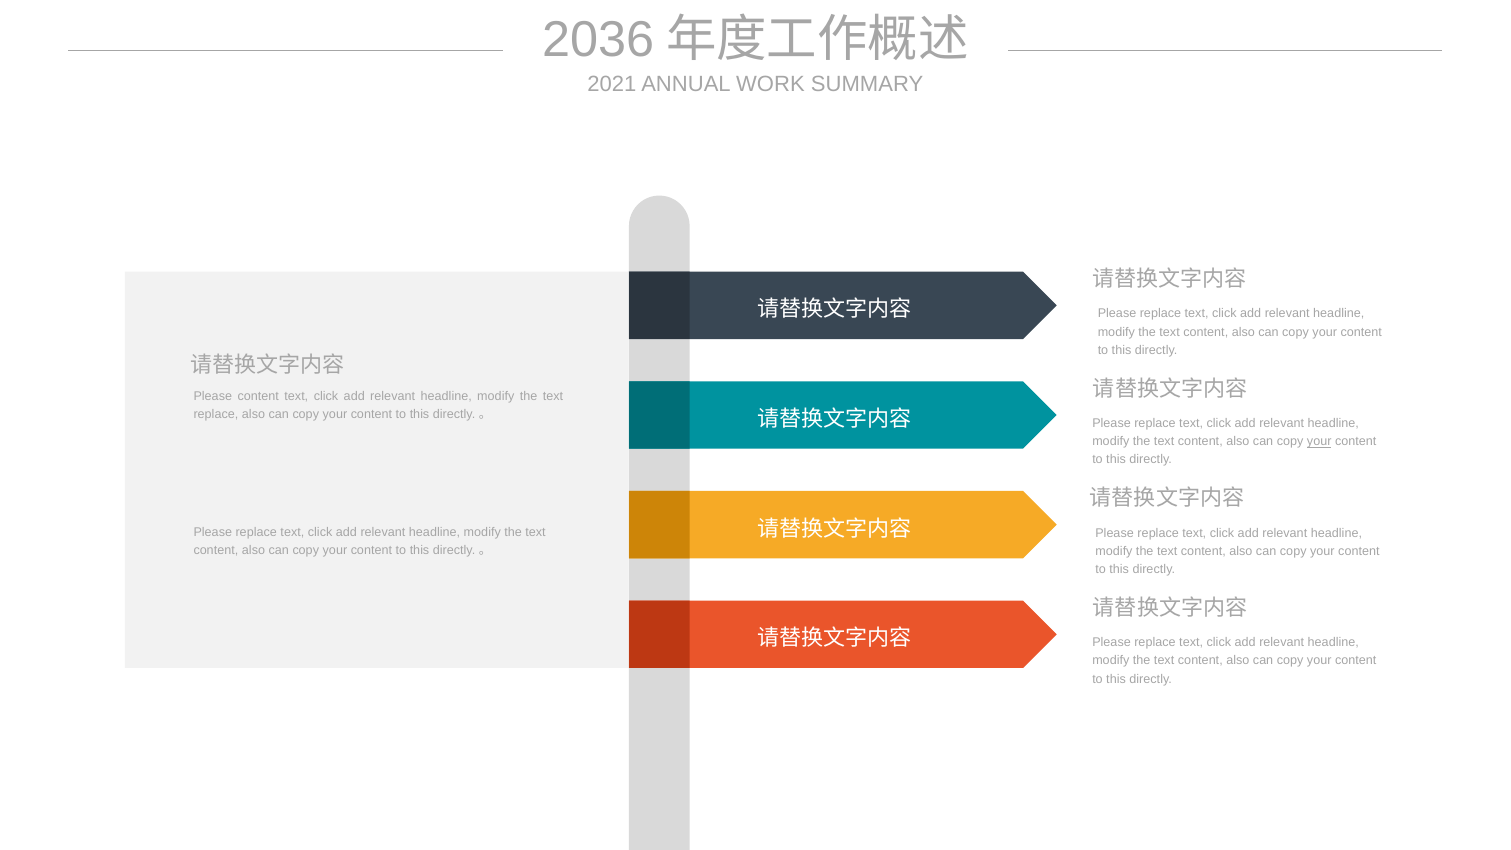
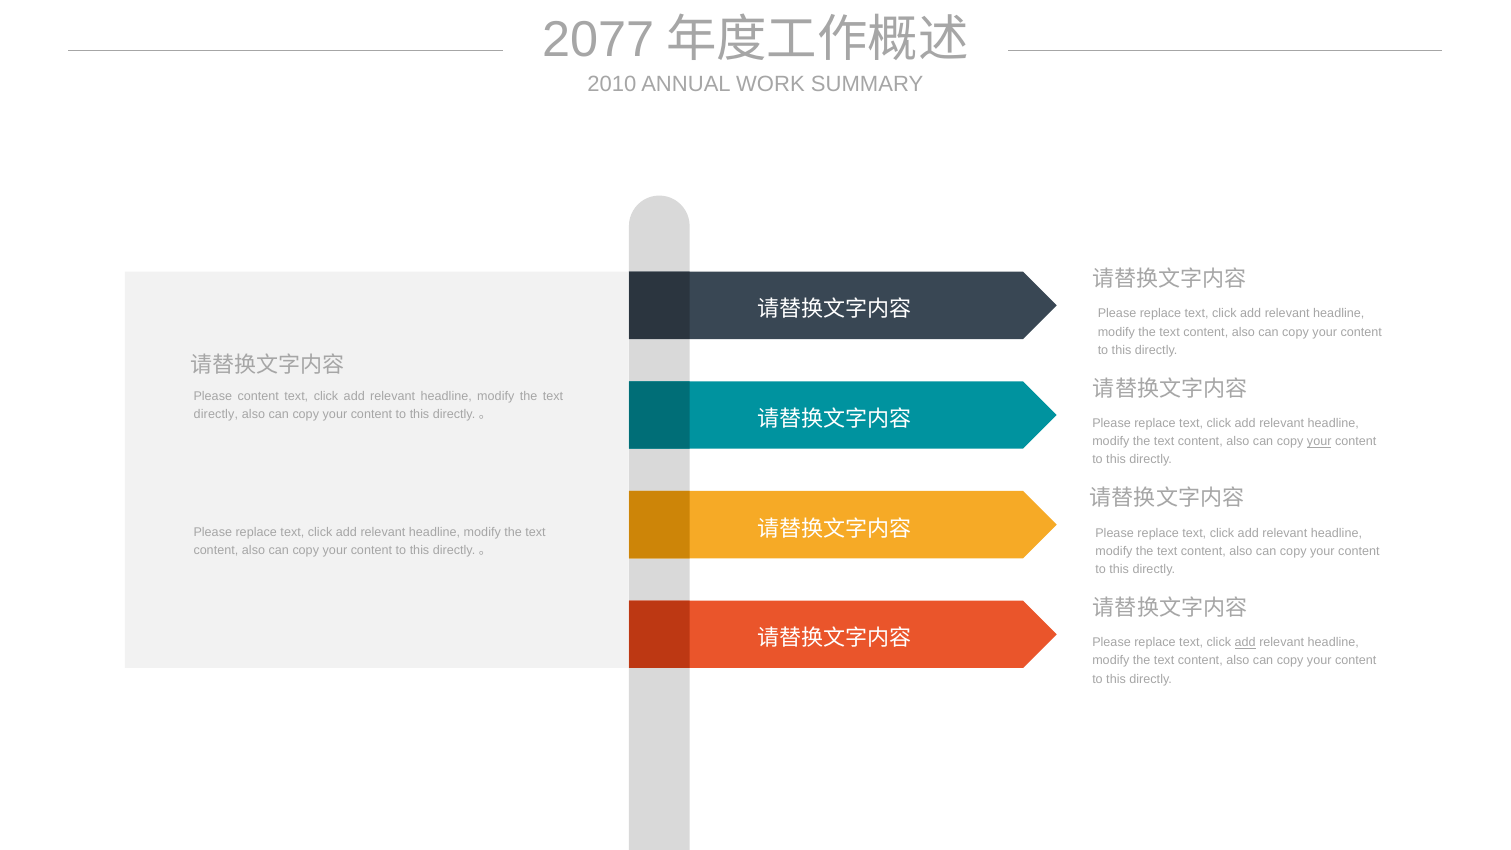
2036: 2036 -> 2077
2021: 2021 -> 2010
replace at (216, 414): replace -> directly
add at (1245, 643) underline: none -> present
